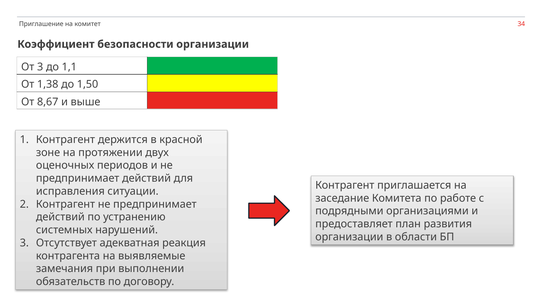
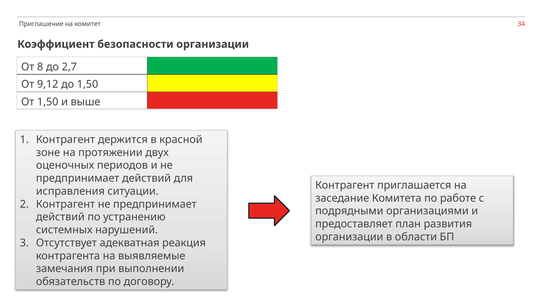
От 3: 3 -> 8
1,1: 1,1 -> 2,7
1,38: 1,38 -> 9,12
От 8,67: 8,67 -> 1,50
